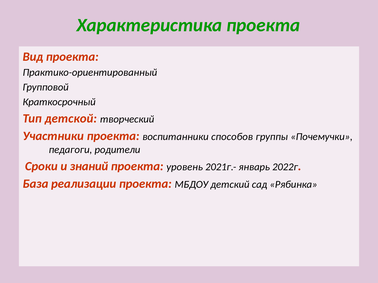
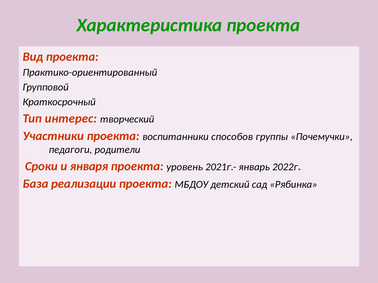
детской: детской -> интерес
знаний: знаний -> января
